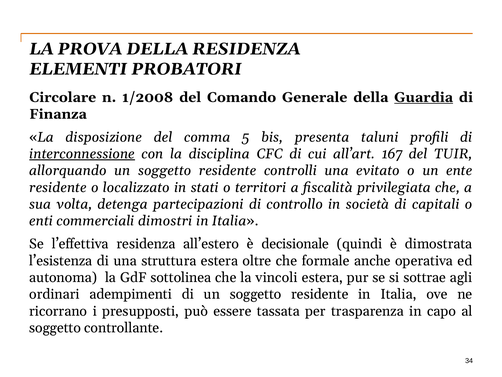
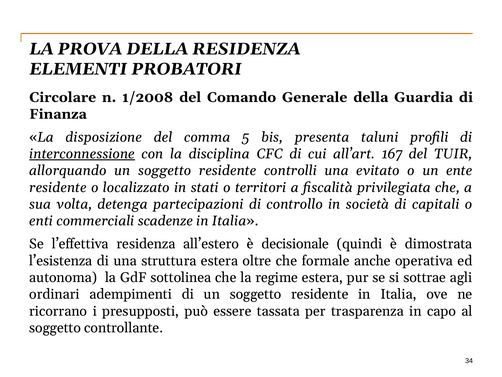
Guardia underline: present -> none
dimostri: dimostri -> scadenze
vincoli: vincoli -> regime
